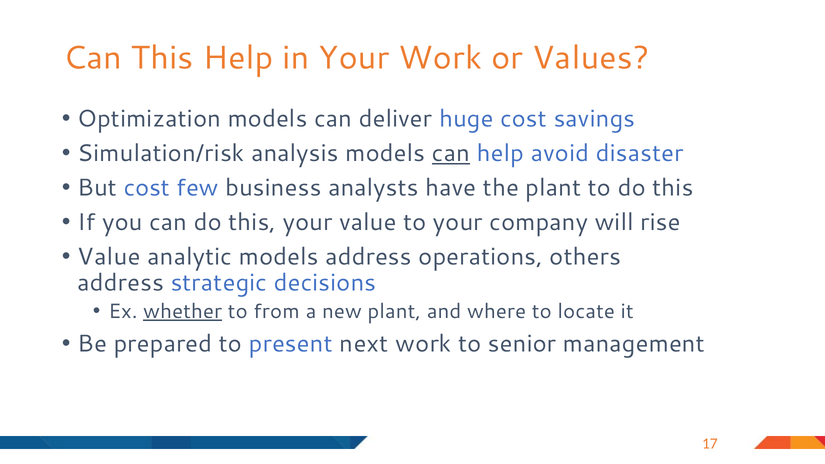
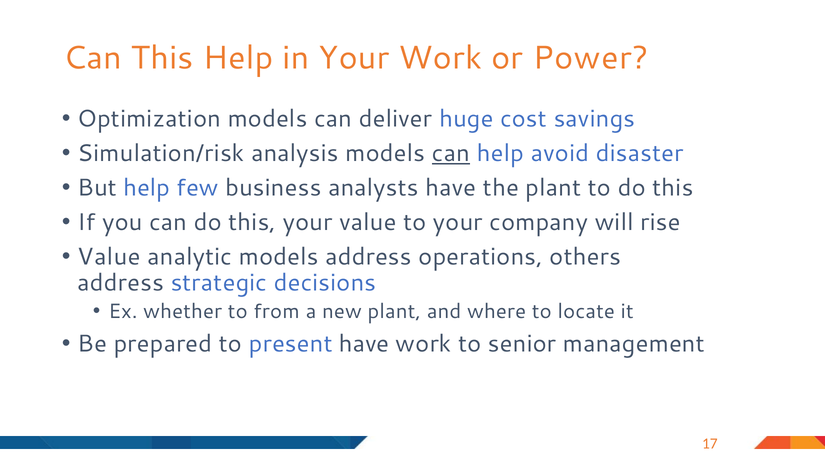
Values: Values -> Power
But cost: cost -> help
whether underline: present -> none
present next: next -> have
